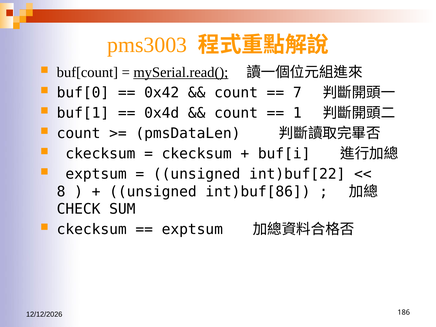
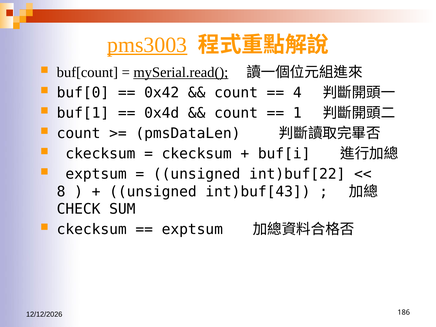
pms3003 underline: none -> present
7: 7 -> 4
int)buf[86: int)buf[86 -> int)buf[43
